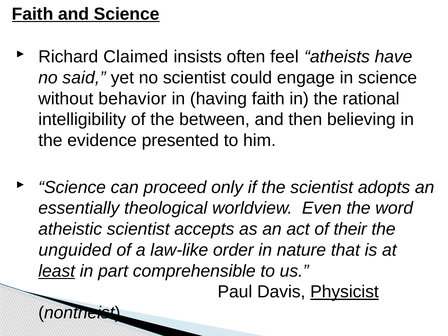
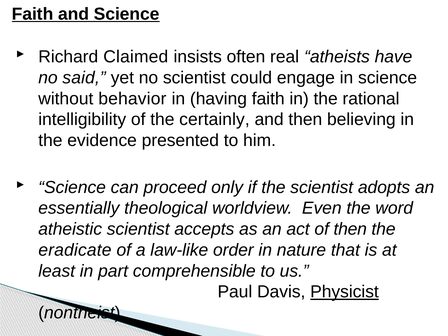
feel: feel -> real
between: between -> certainly
of their: their -> then
unguided: unguided -> eradicate
least underline: present -> none
